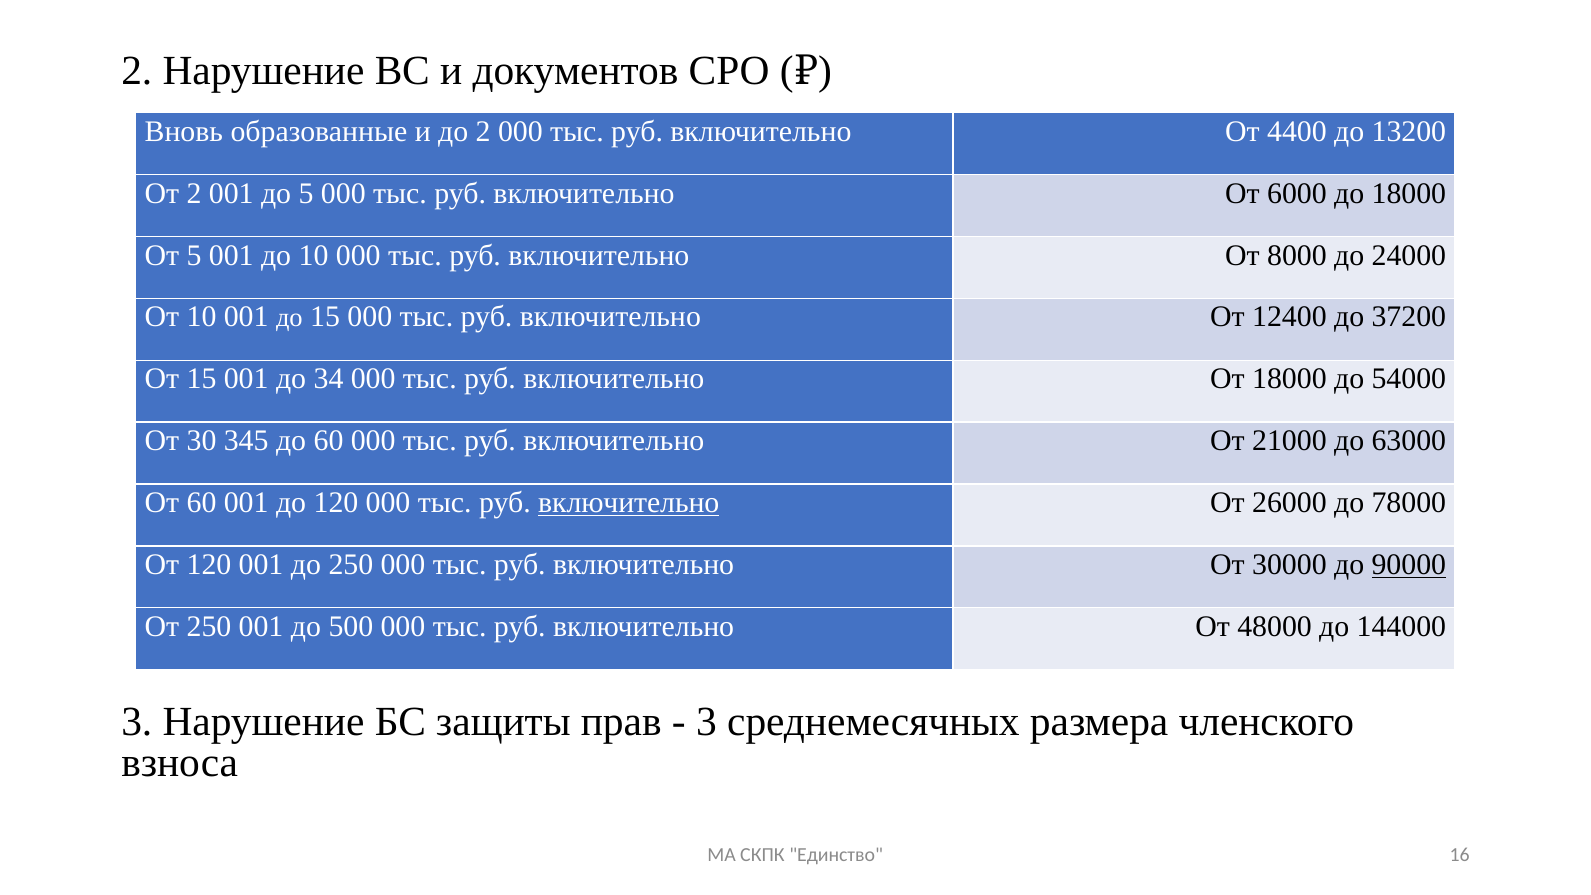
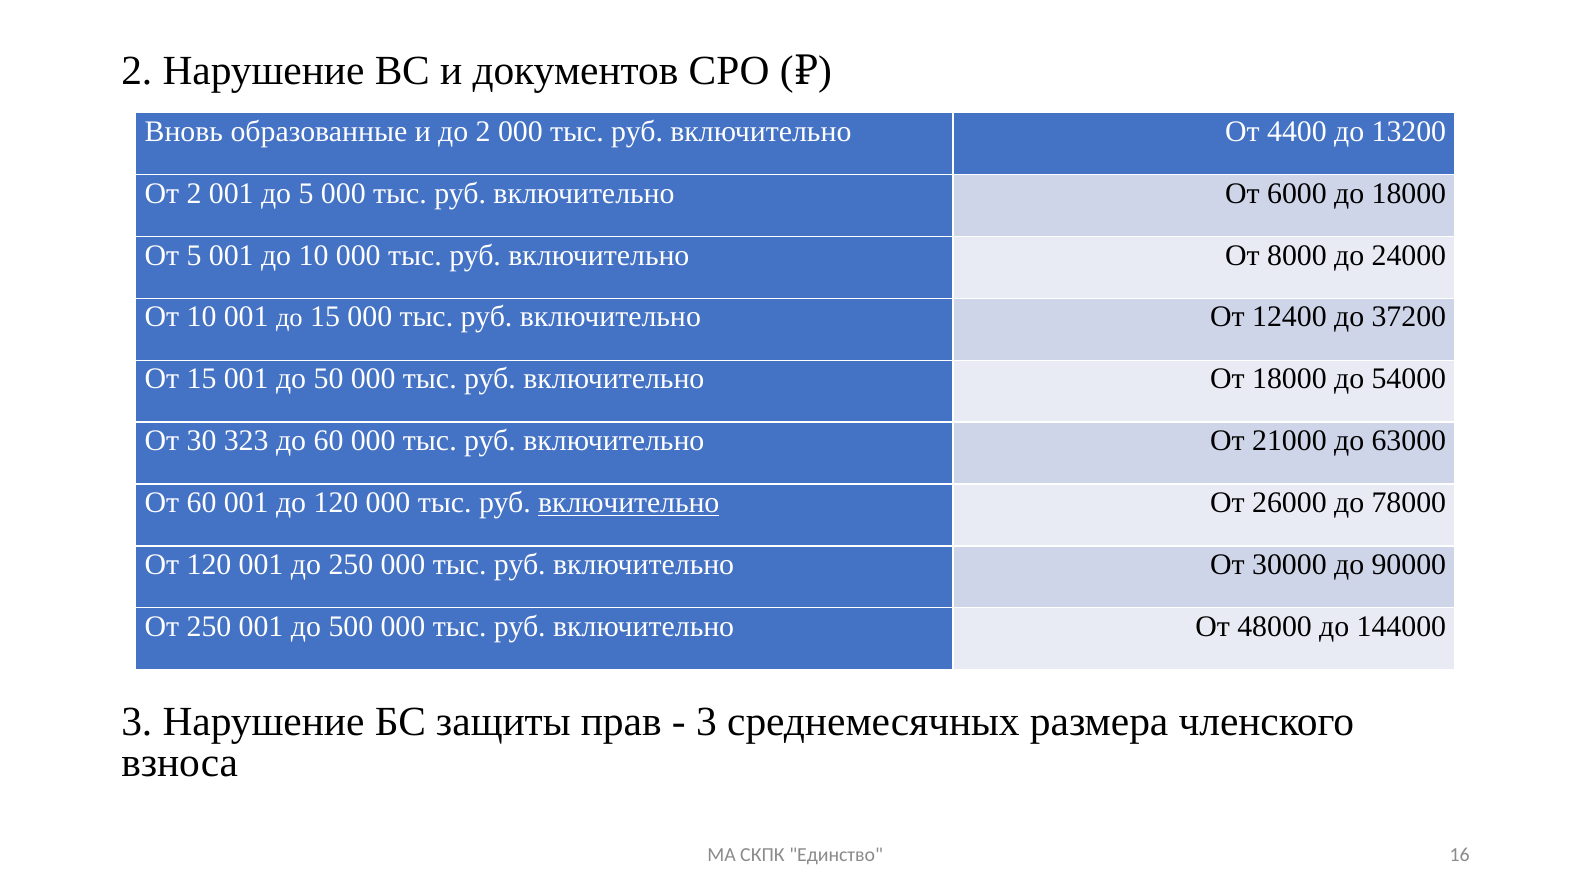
34: 34 -> 50
345: 345 -> 323
90000 underline: present -> none
